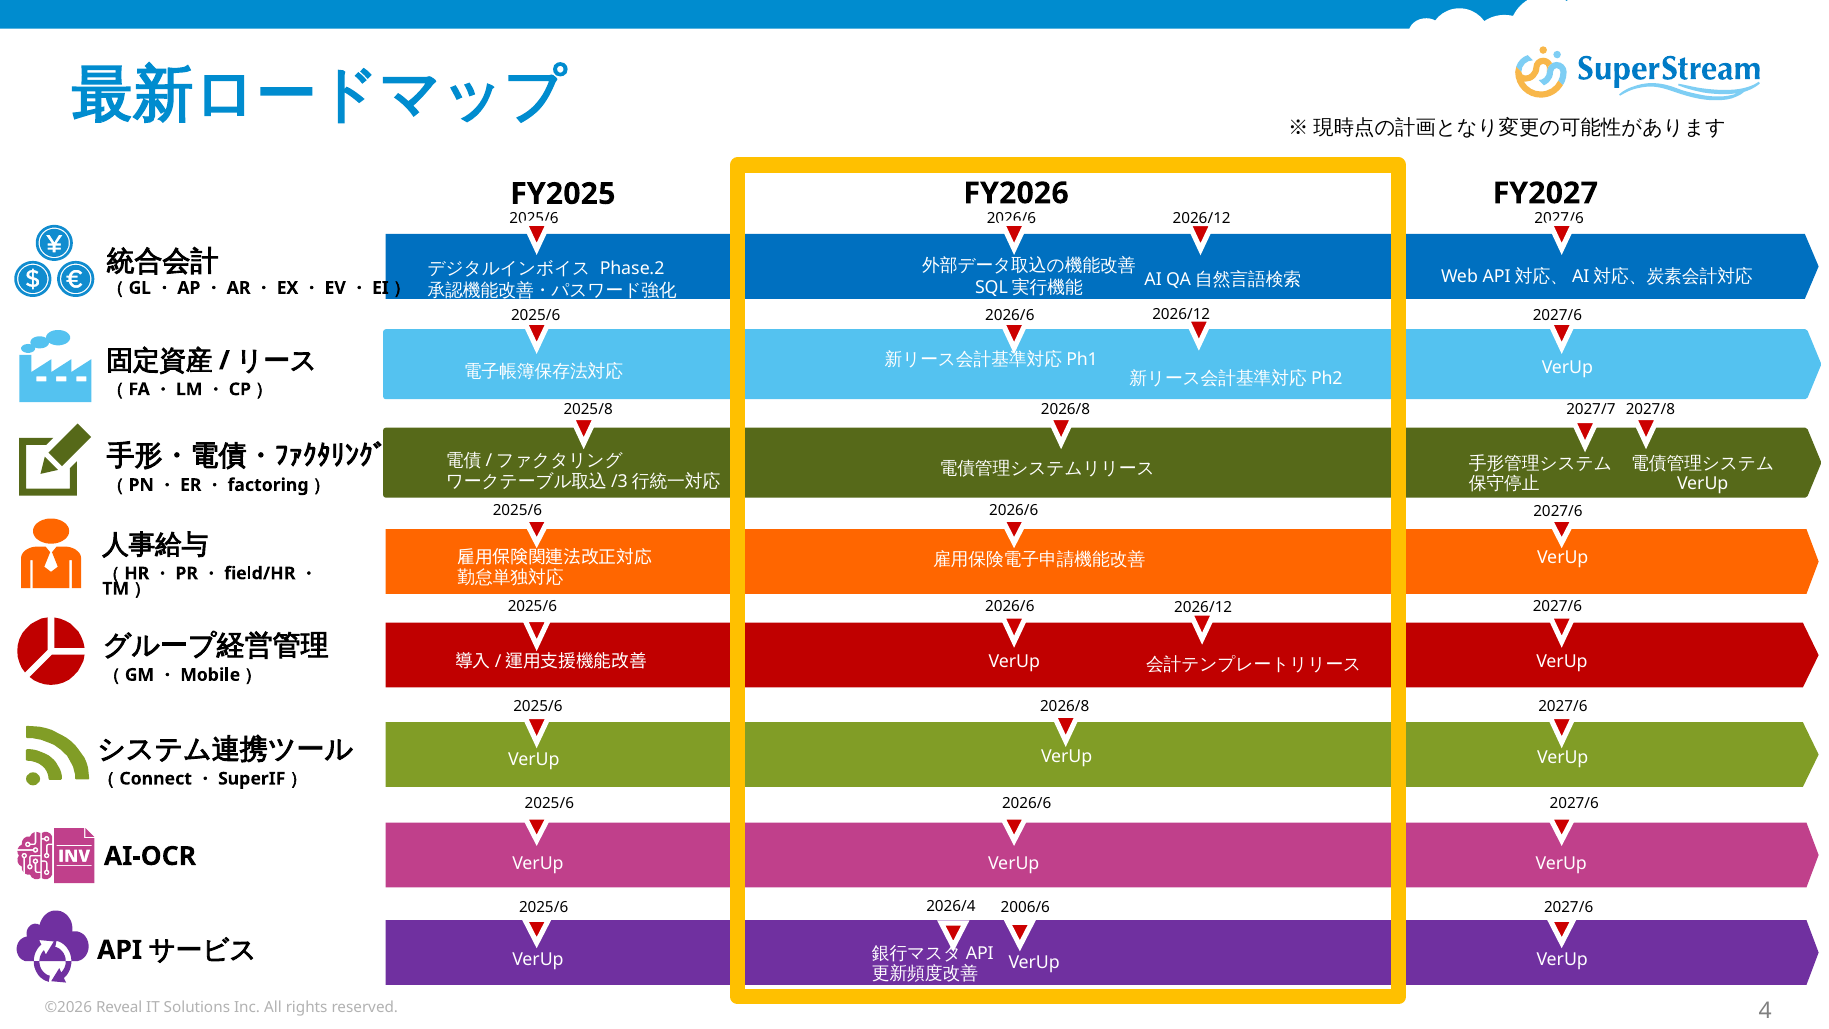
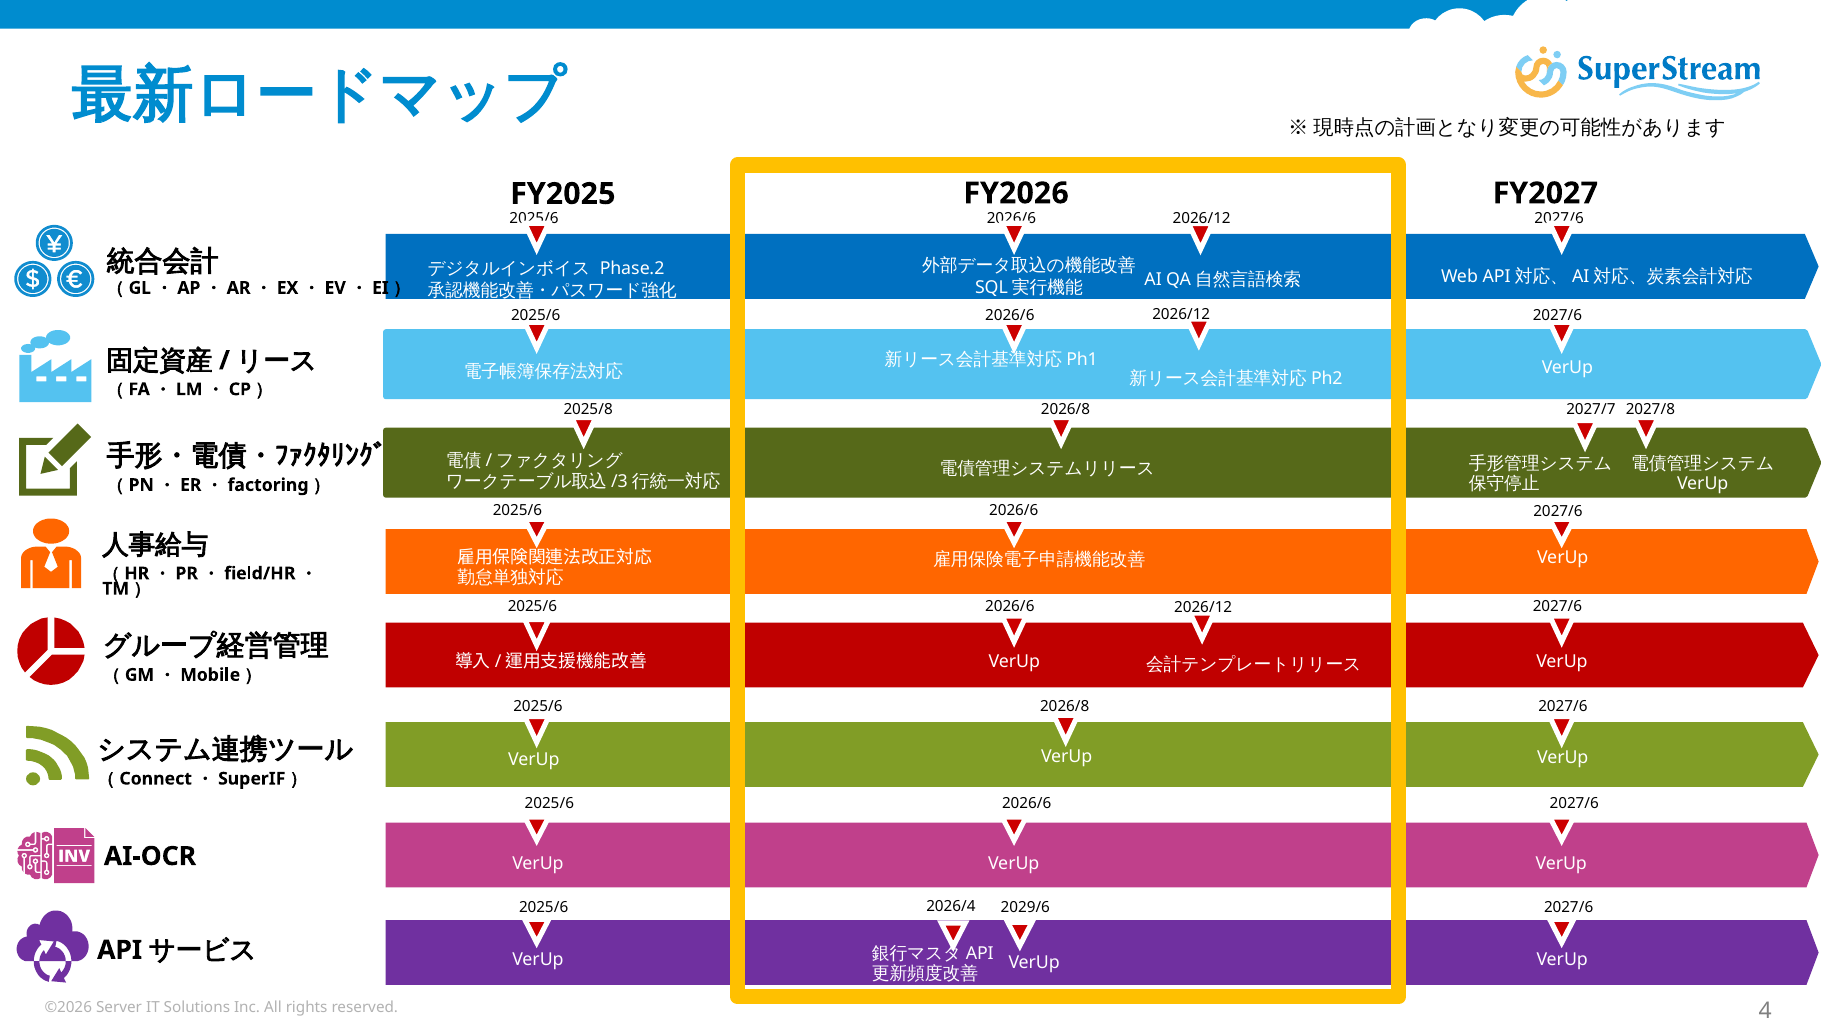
2006/6: 2006/6 -> 2029/6
Reveal: Reveal -> Server
